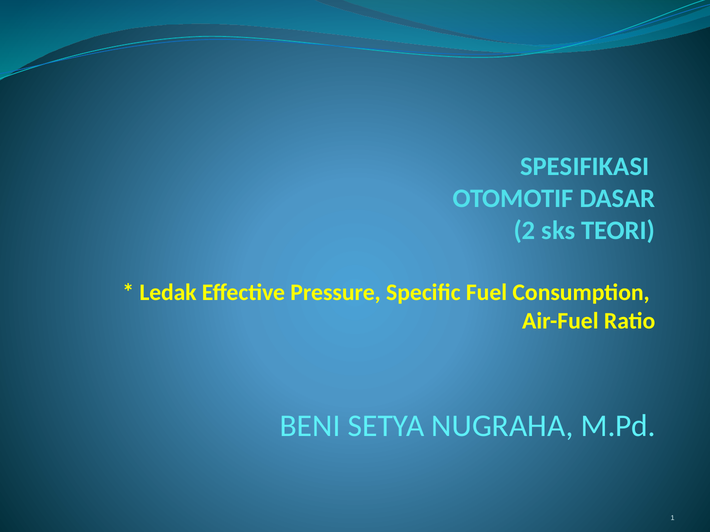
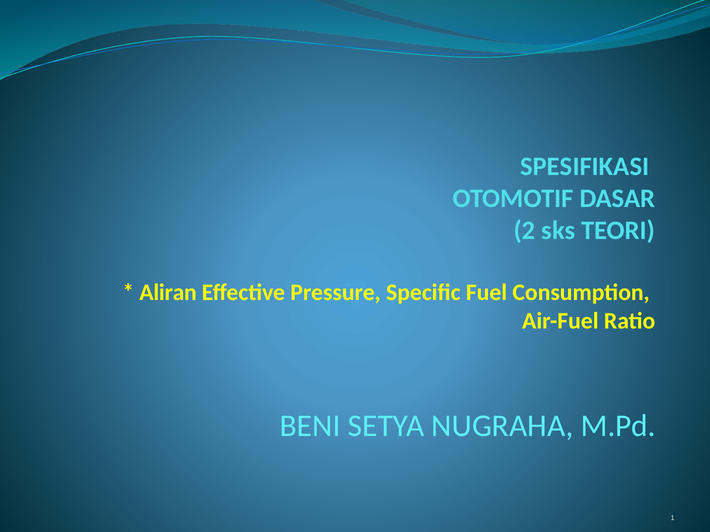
Ledak: Ledak -> Aliran
